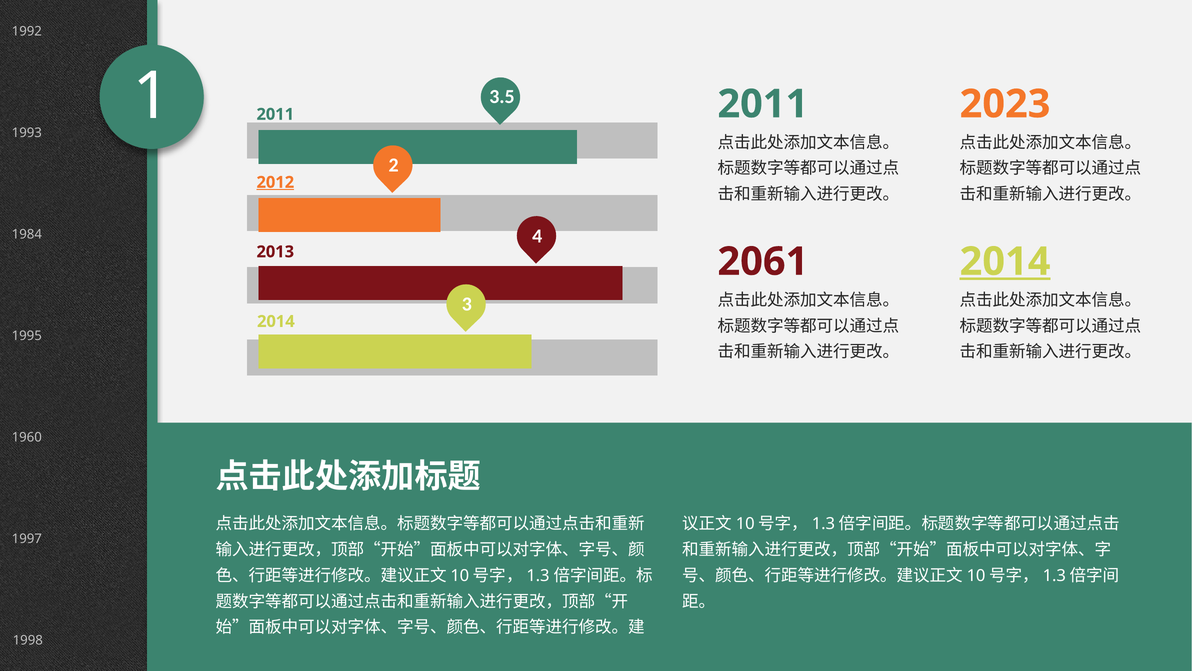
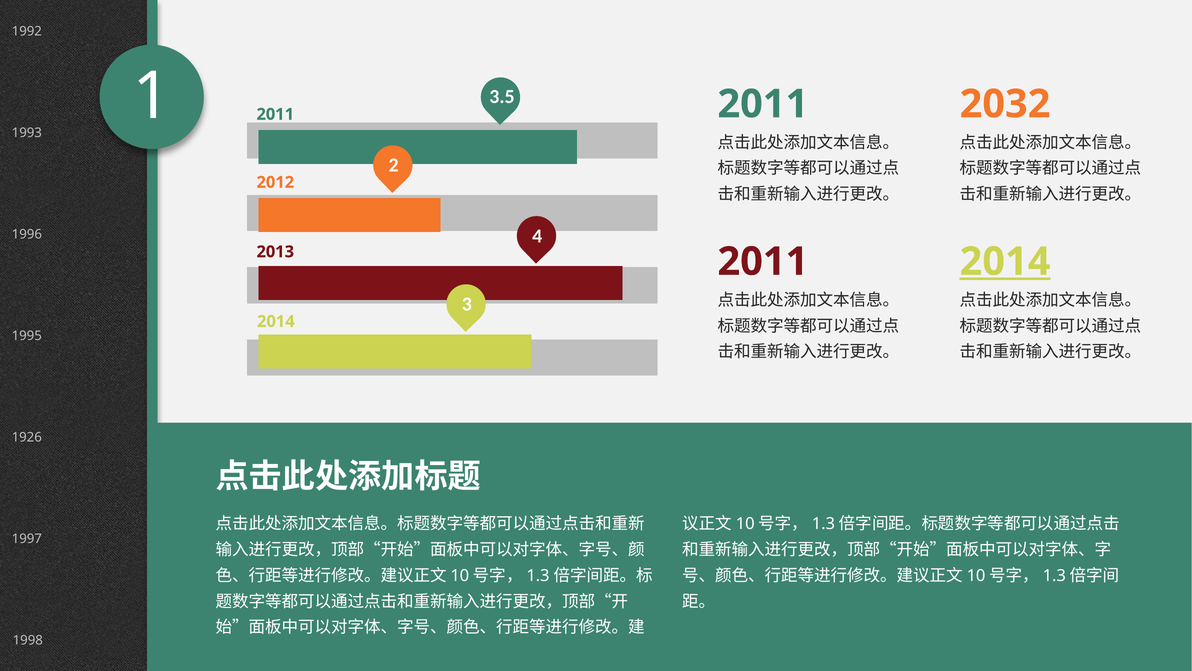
2023: 2023 -> 2032
2012 underline: present -> none
1984: 1984 -> 1996
2061 at (763, 262): 2061 -> 2011
1960: 1960 -> 1926
